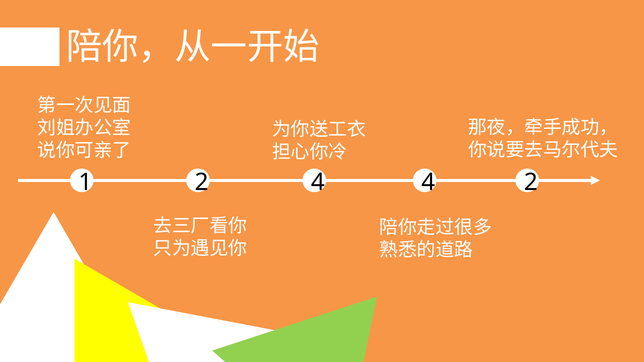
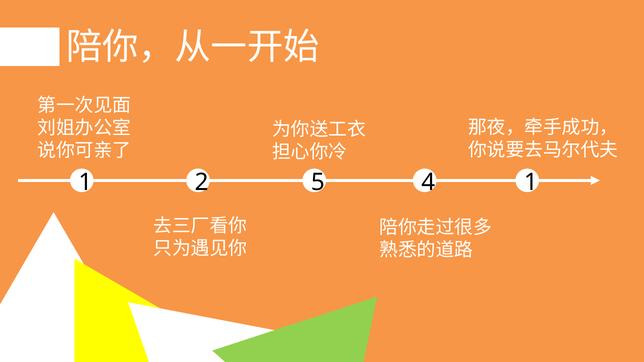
2 4: 4 -> 5
4 2: 2 -> 1
